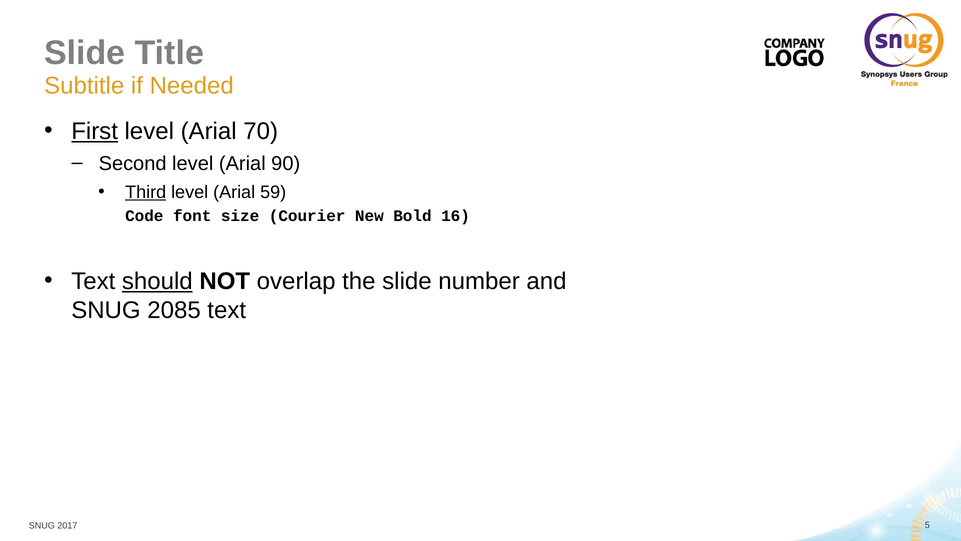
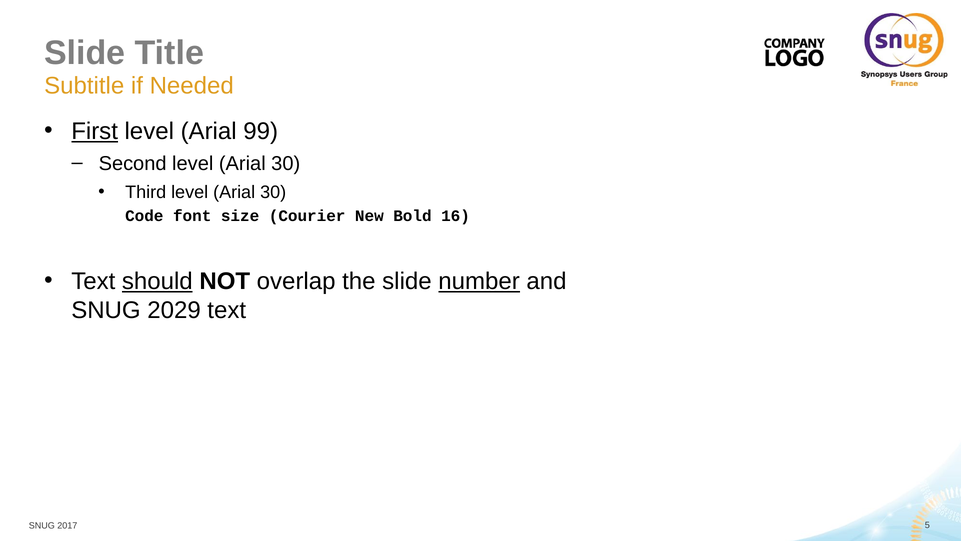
70: 70 -> 99
Second level Arial 90: 90 -> 30
Third underline: present -> none
59 at (273, 192): 59 -> 30
number underline: none -> present
2085: 2085 -> 2029
